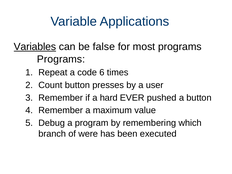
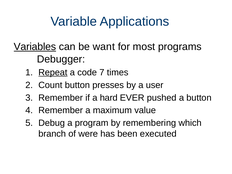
false: false -> want
Programs at (61, 59): Programs -> Debugger
Repeat underline: none -> present
6: 6 -> 7
